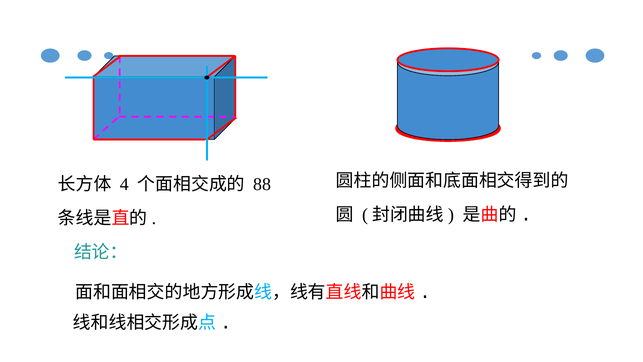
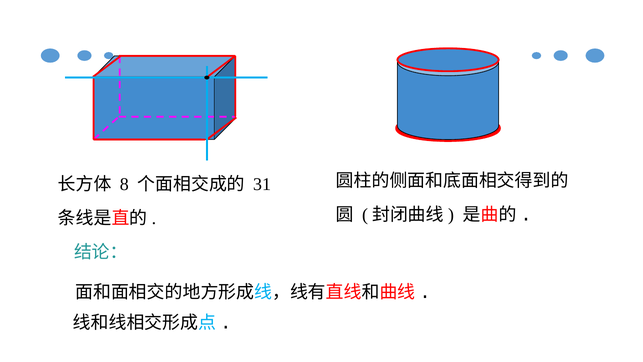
4: 4 -> 8
88: 88 -> 31
